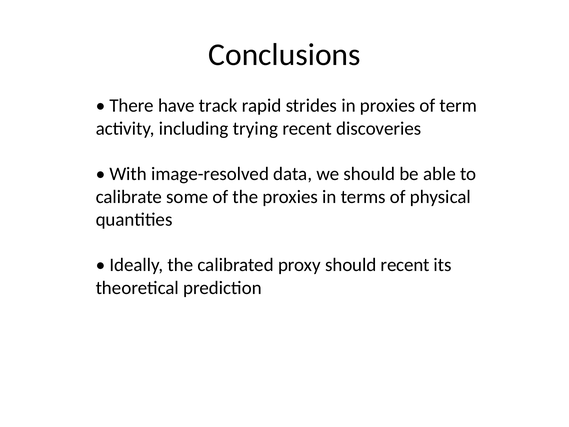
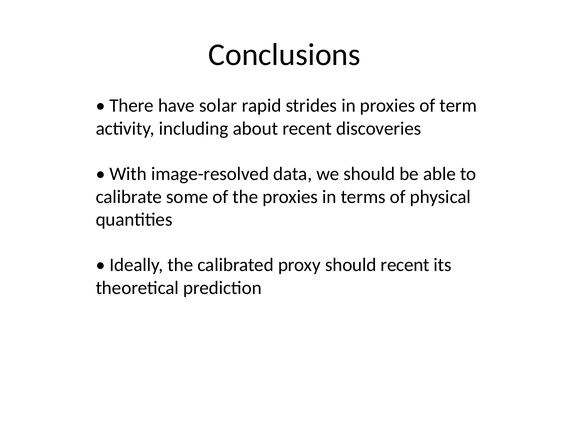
track: track -> solar
trying: trying -> about
